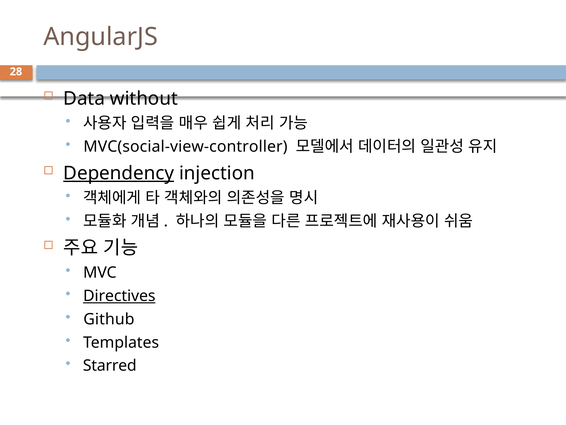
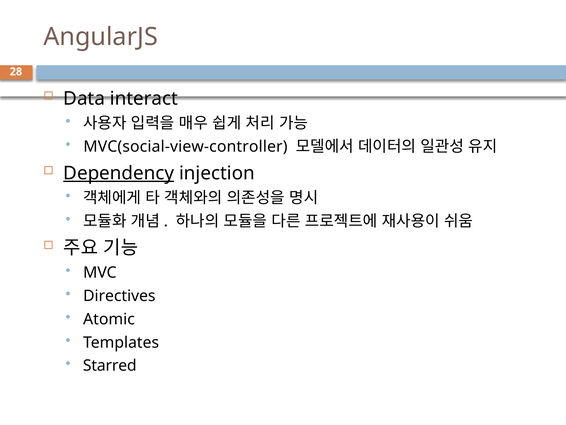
without: without -> interact
Directives underline: present -> none
Github: Github -> Atomic
